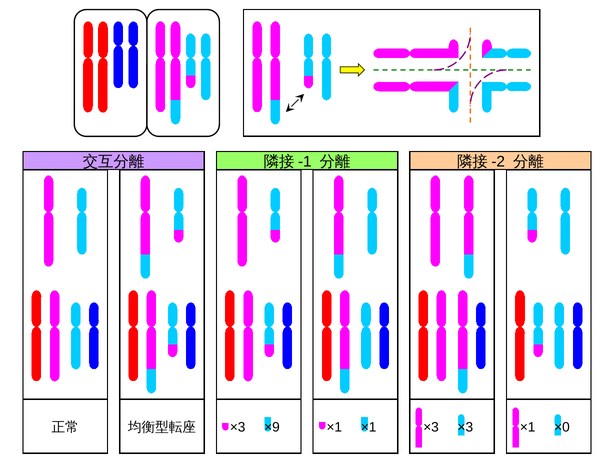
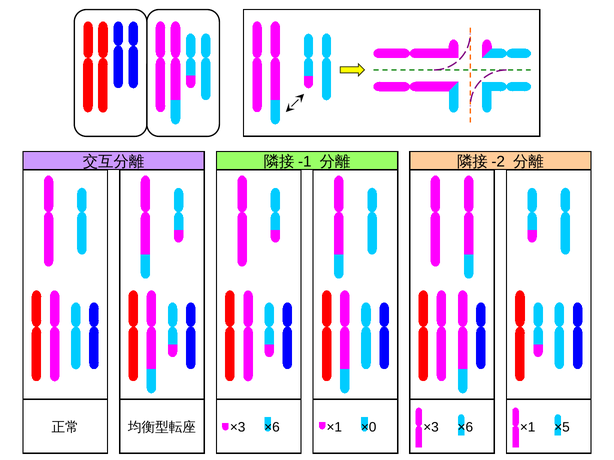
×9 at (272, 428): ×9 -> ×6
×1 ×1: ×1 -> ×0
×3 at (465, 428): ×3 -> ×6
×0: ×0 -> ×5
